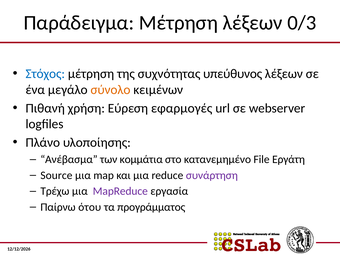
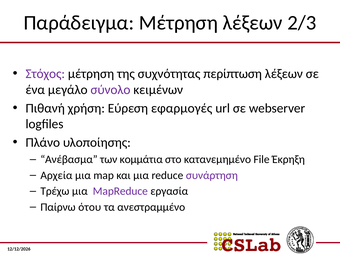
0/3: 0/3 -> 2/3
Στόχος colour: blue -> purple
υπεύθυνος: υπεύθυνος -> περίπτωση
σύνολο colour: orange -> purple
Εργάτη: Εργάτη -> Έκρηξη
Source: Source -> Αρχεία
προγράμματος: προγράμματος -> ανεστραμμένο
